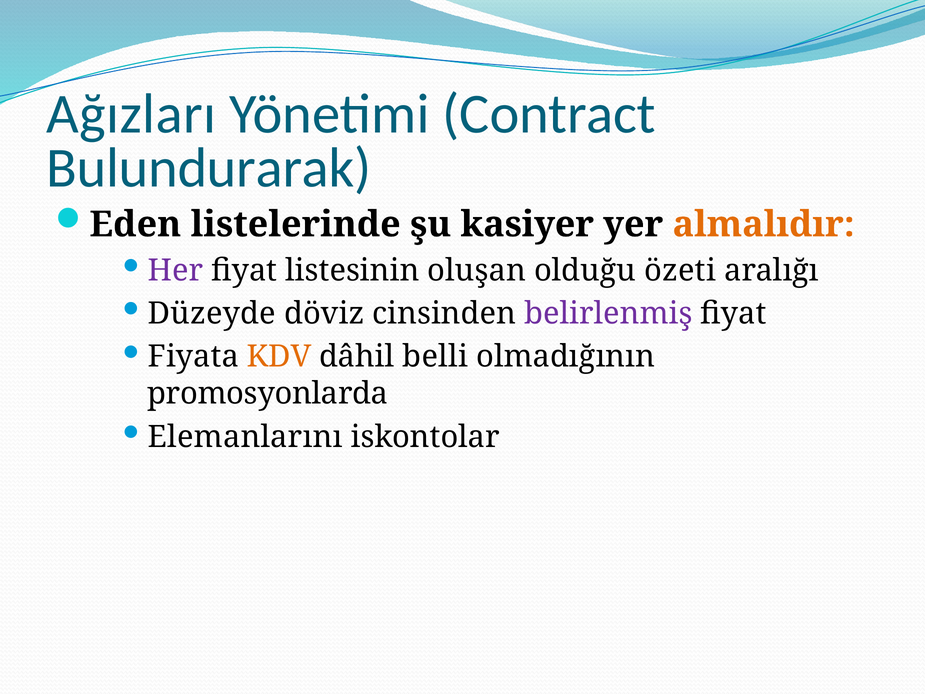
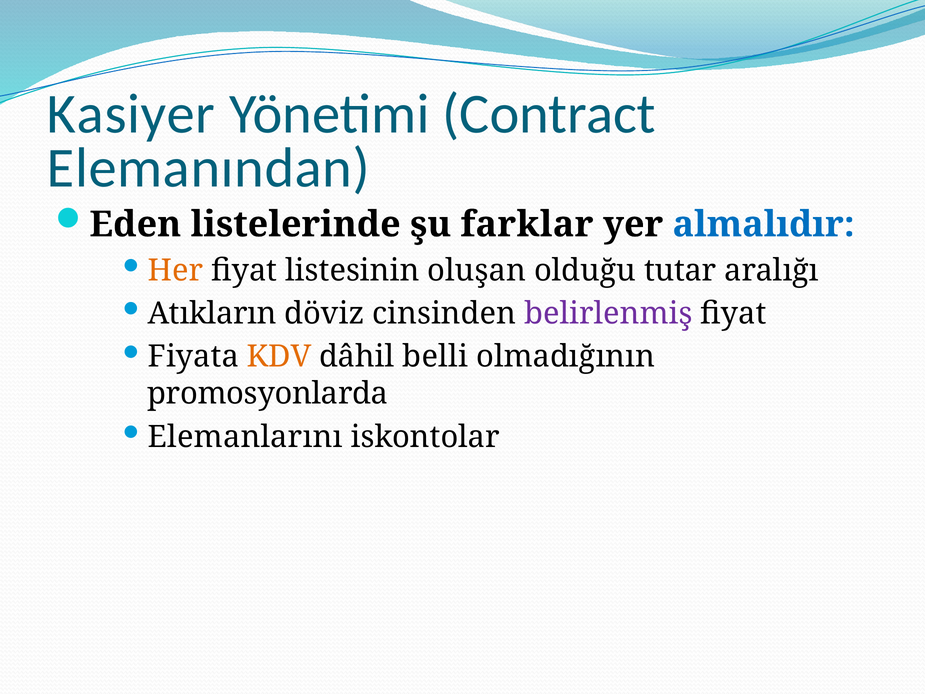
Ağızları: Ağızları -> Kasiyer
Bulundurarak: Bulundurarak -> Elemanından
kasiyer: kasiyer -> farklar
almalıdır colour: orange -> blue
Her colour: purple -> orange
özeti: özeti -> tutar
Düzeyde: Düzeyde -> Atıkların
